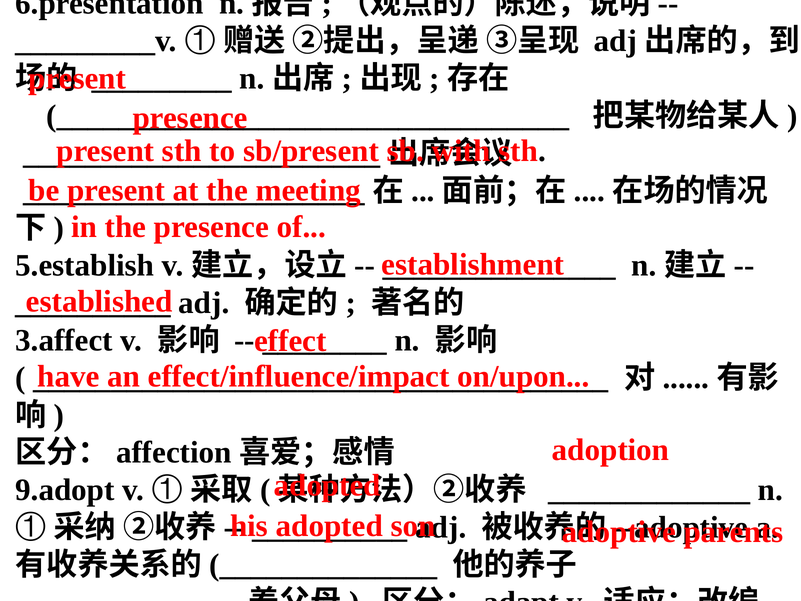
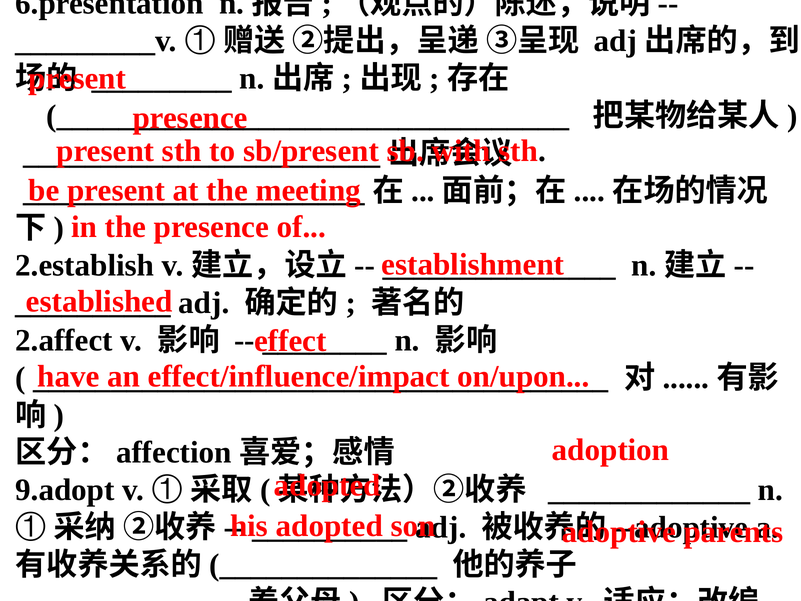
5.establish: 5.establish -> 2.establish
3.affect: 3.affect -> 2.affect
